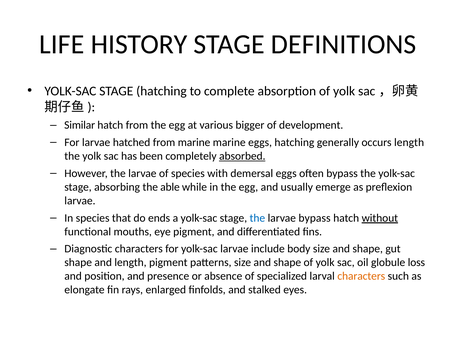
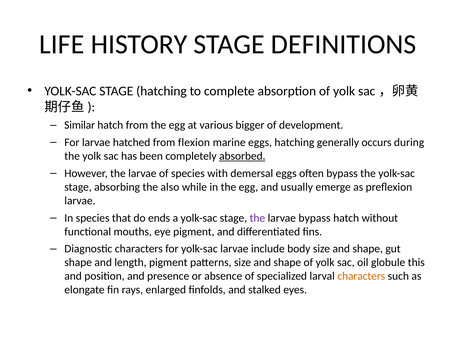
from marine: marine -> flexion
occurs length: length -> during
able: able -> also
the at (257, 218) colour: blue -> purple
without underline: present -> none
loss: loss -> this
